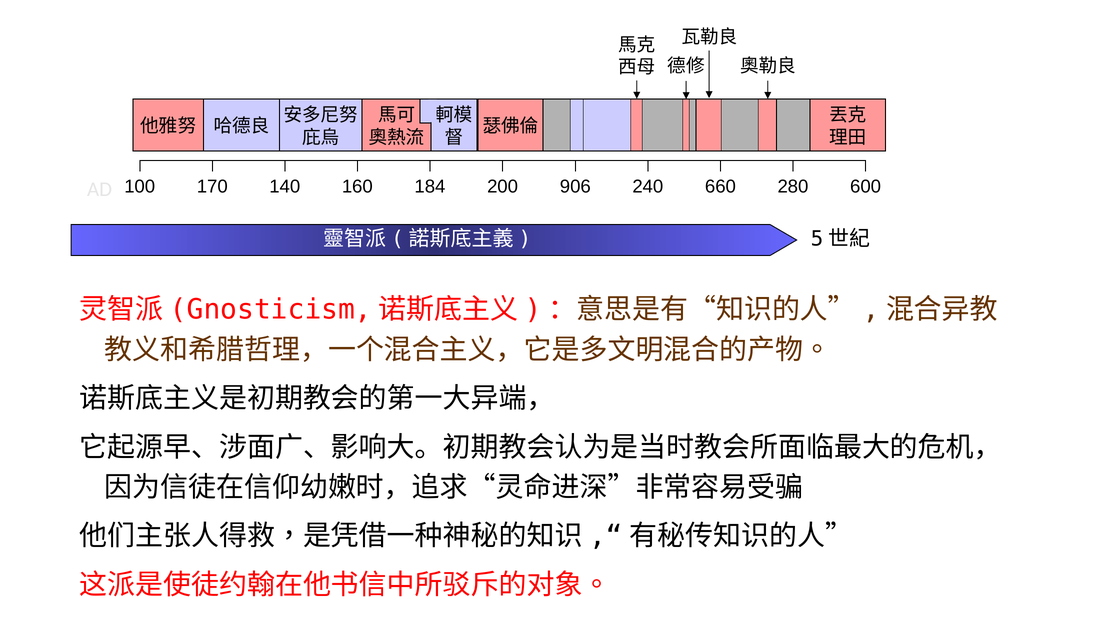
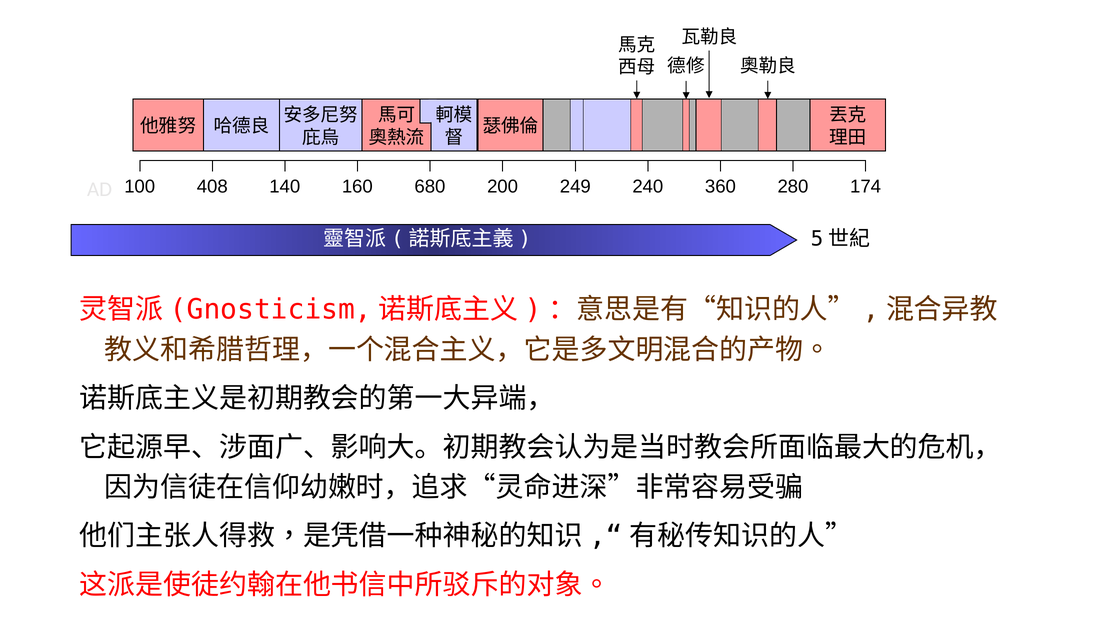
170: 170 -> 408
184: 184 -> 680
906: 906 -> 249
660: 660 -> 360
600: 600 -> 174
